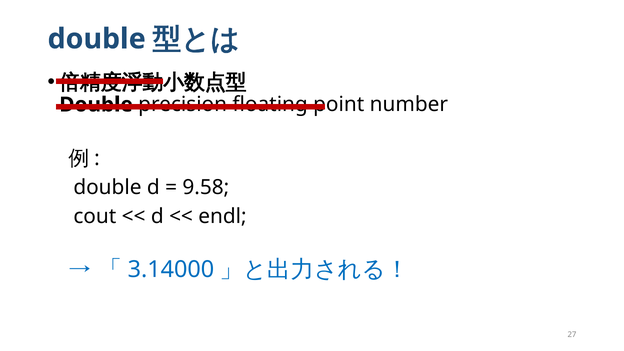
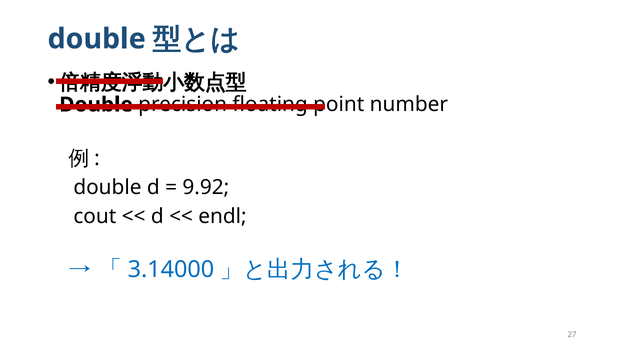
9.58: 9.58 -> 9.92
